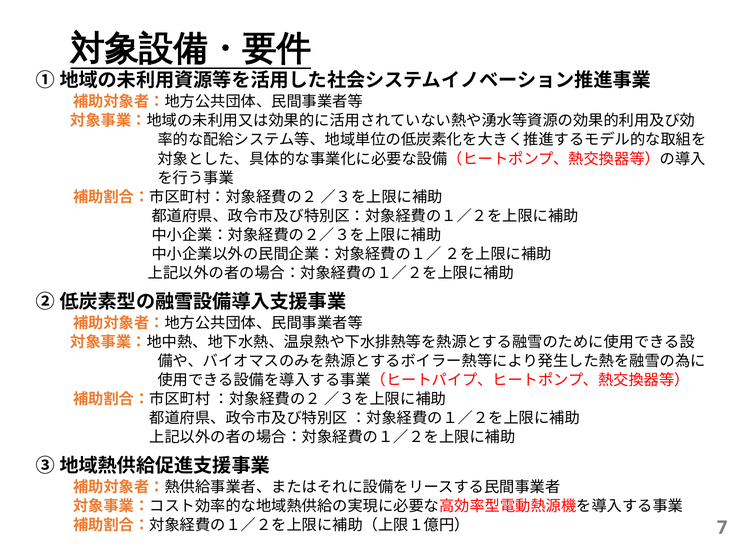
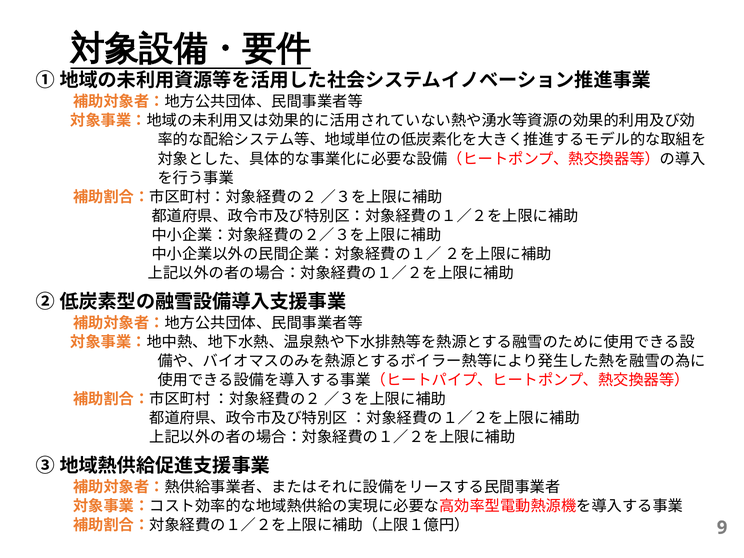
7: 7 -> 9
